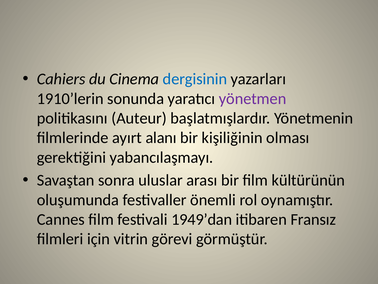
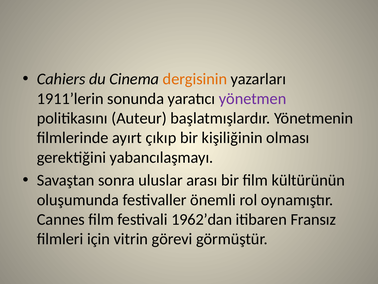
dergisinin colour: blue -> orange
1910’lerin: 1910’lerin -> 1911’lerin
alanı: alanı -> çıkıp
1949’dan: 1949’dan -> 1962’dan
